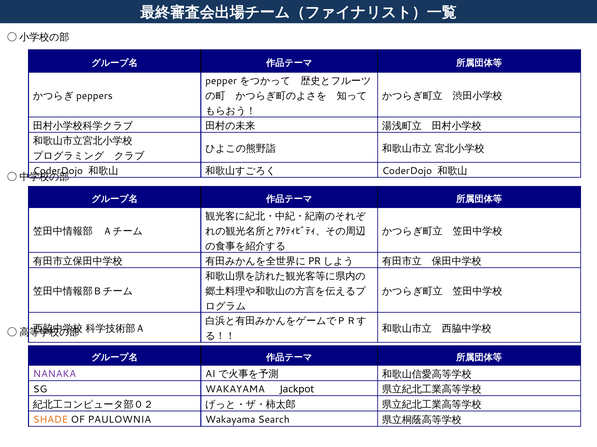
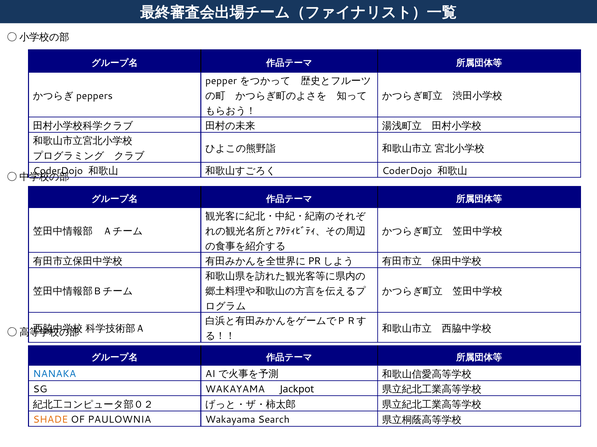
NANAKA colour: purple -> blue
